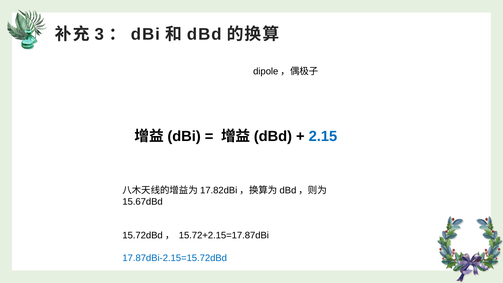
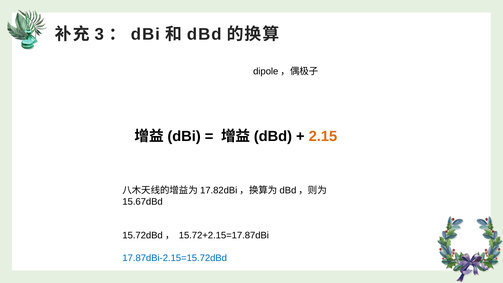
2.15 colour: blue -> orange
